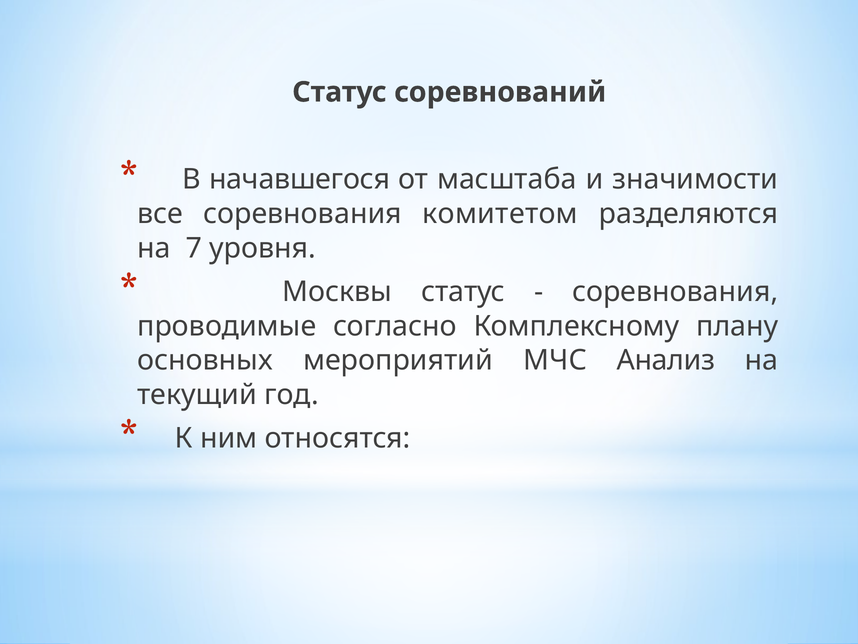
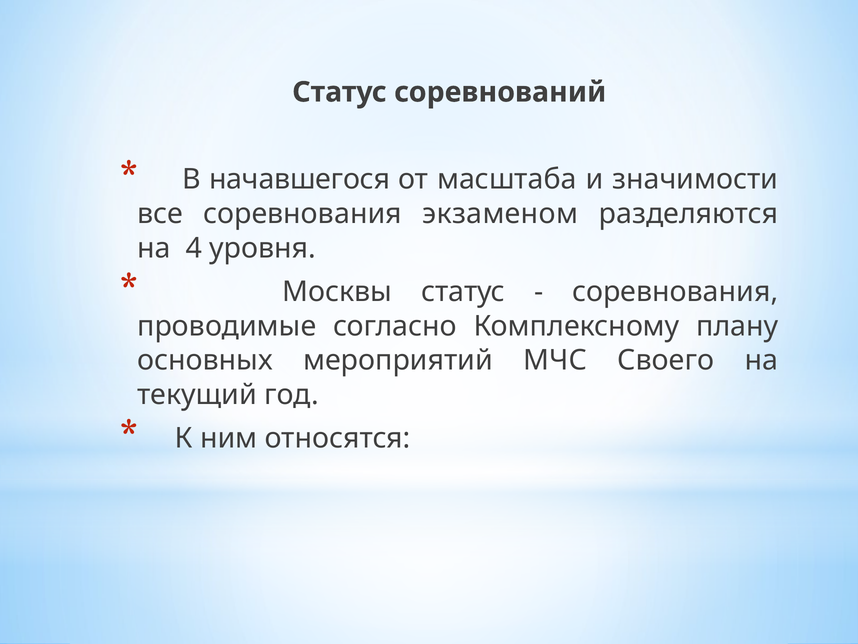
комитетом: комитетом -> экзаменом
7: 7 -> 4
Анализ: Анализ -> Своего
